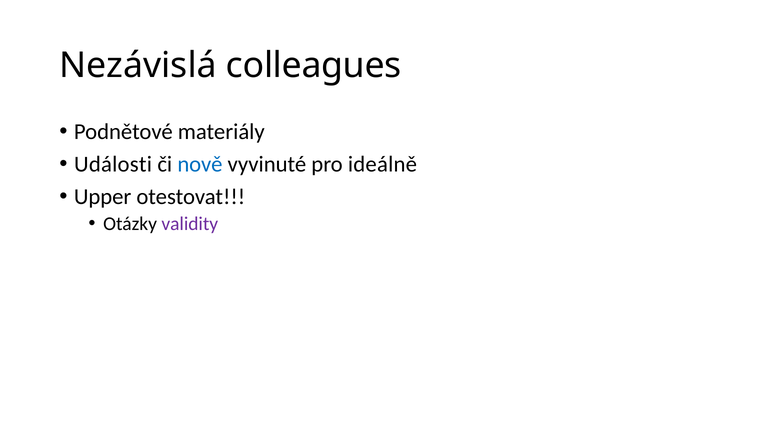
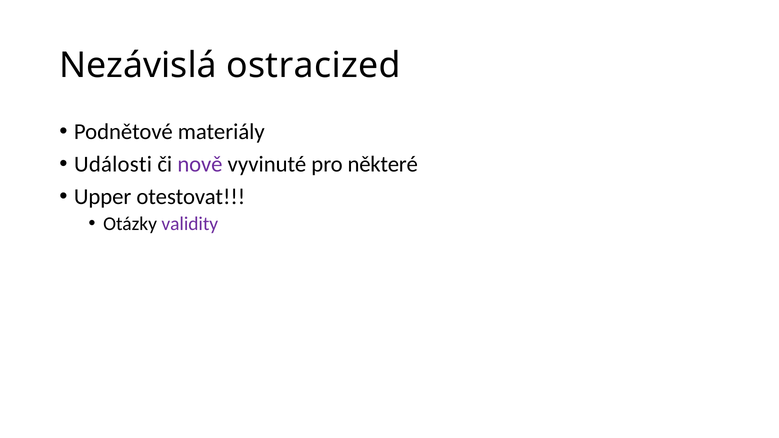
colleagues: colleagues -> ostracized
nově colour: blue -> purple
ideálně: ideálně -> některé
